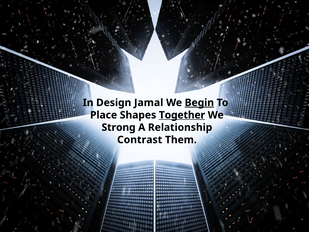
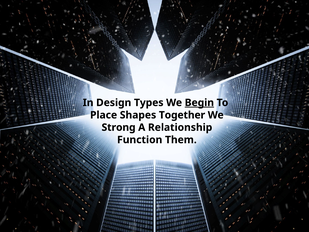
Jamal: Jamal -> Types
Together underline: present -> none
Contrast: Contrast -> Function
